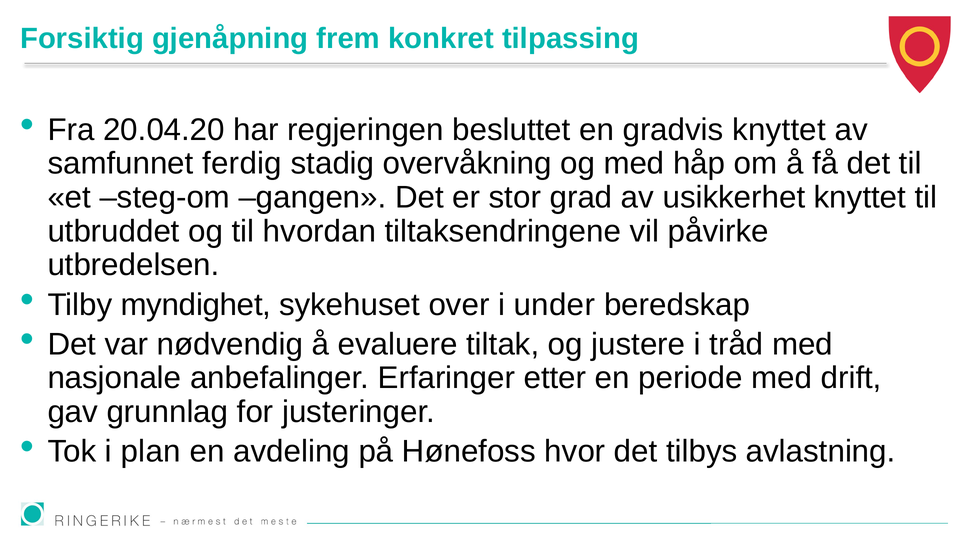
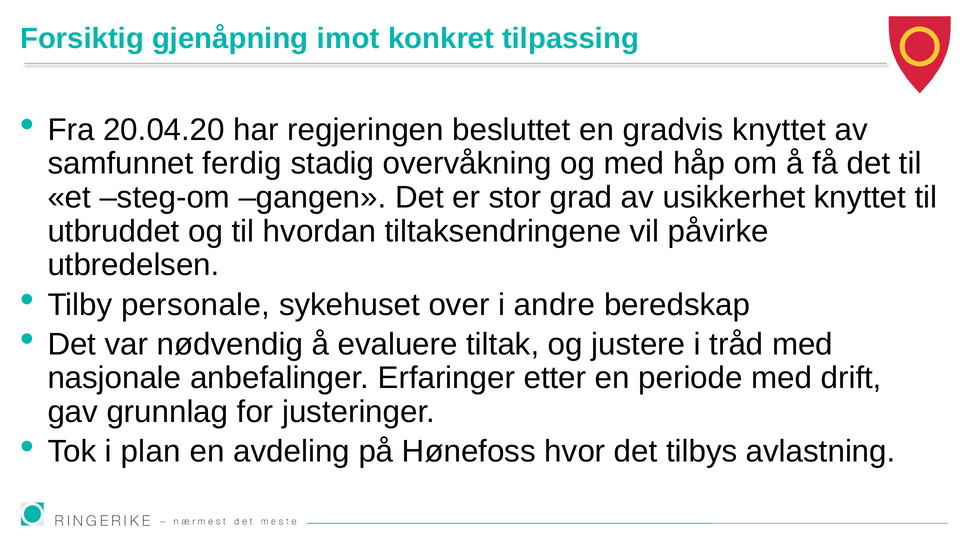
frem: frem -> imot
myndighet: myndighet -> personale
under: under -> andre
